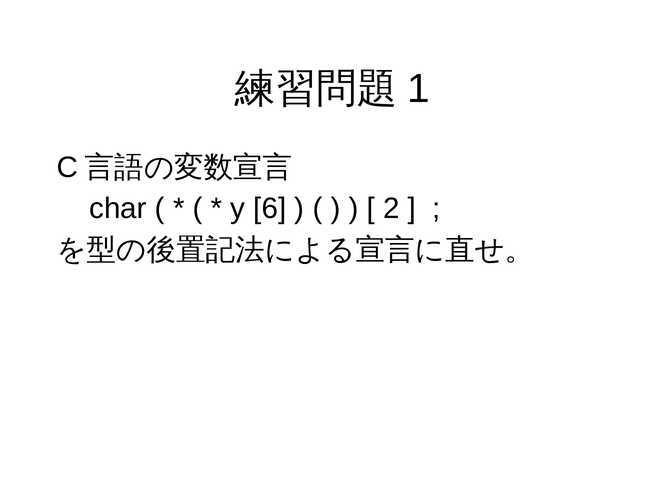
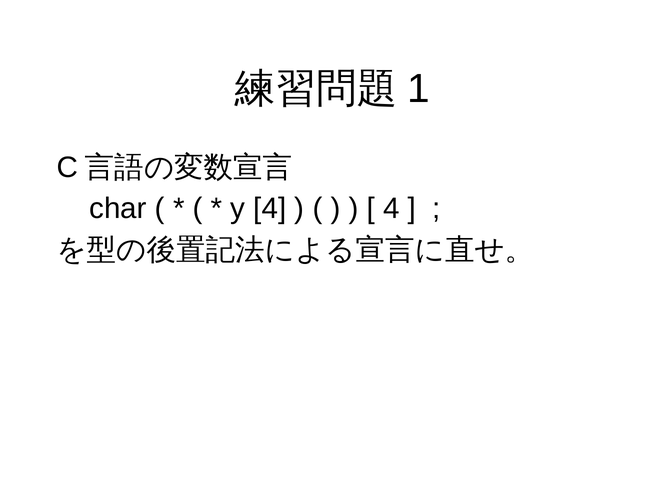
y 6: 6 -> 4
2 at (391, 209): 2 -> 4
